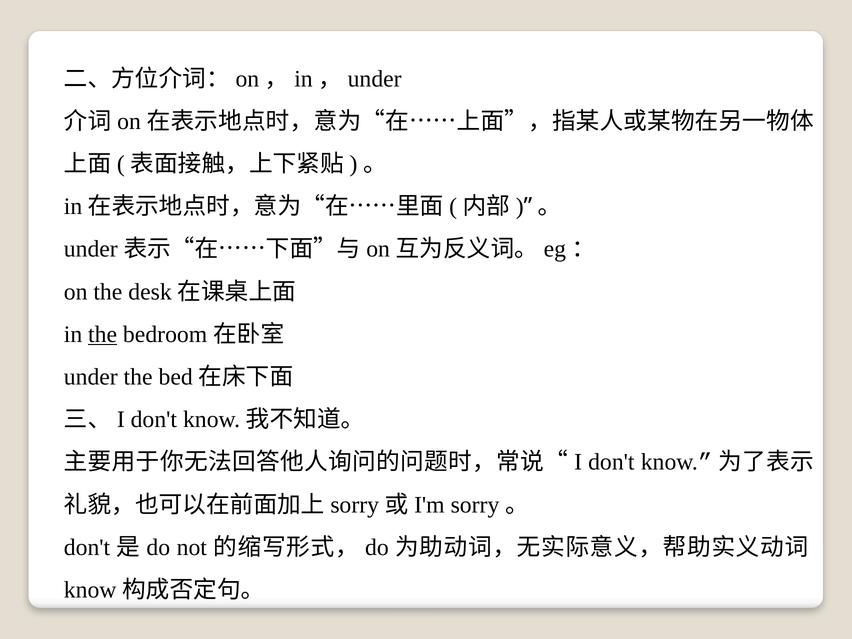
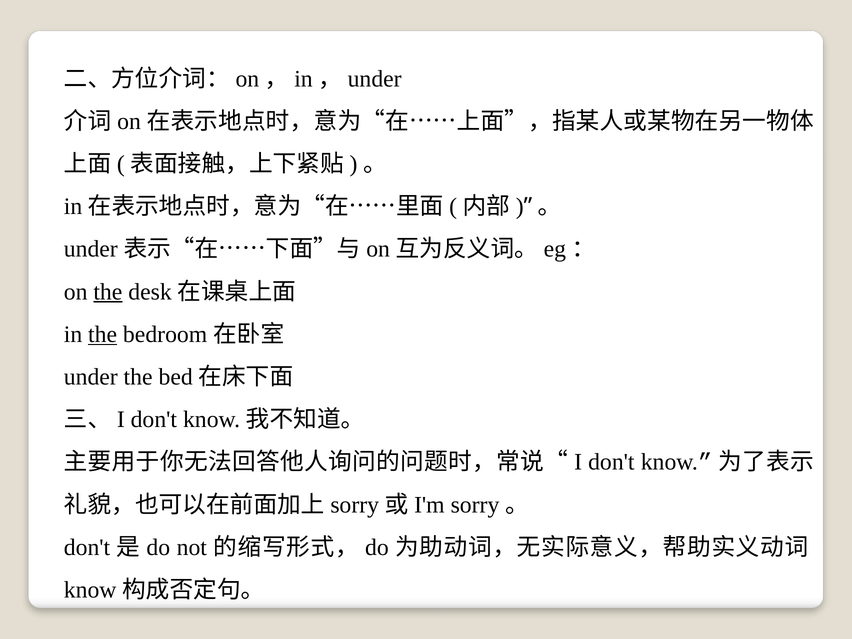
the at (108, 292) underline: none -> present
